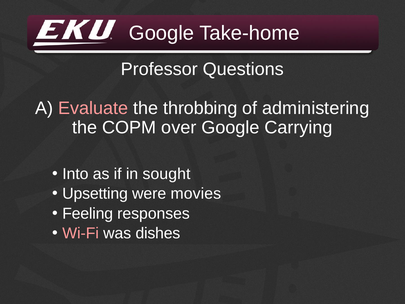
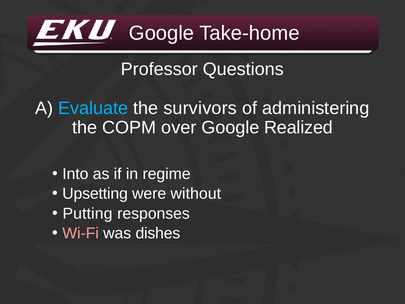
Evaluate colour: pink -> light blue
throbbing: throbbing -> survivors
Carrying: Carrying -> Realized
sought: sought -> regime
movies: movies -> without
Feeling: Feeling -> Putting
